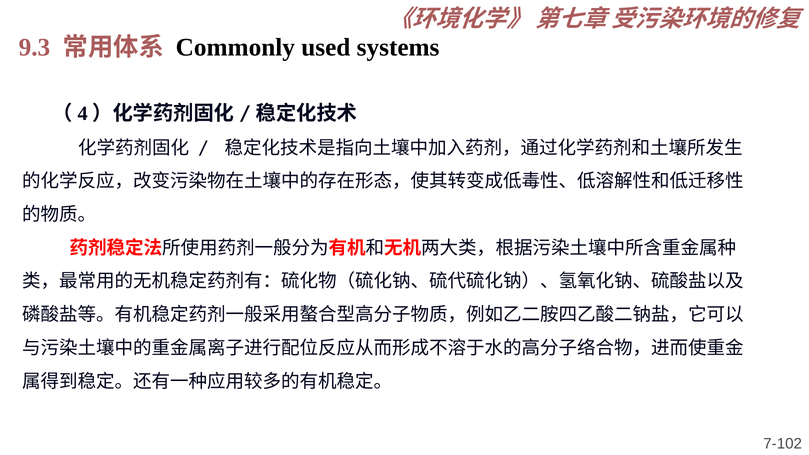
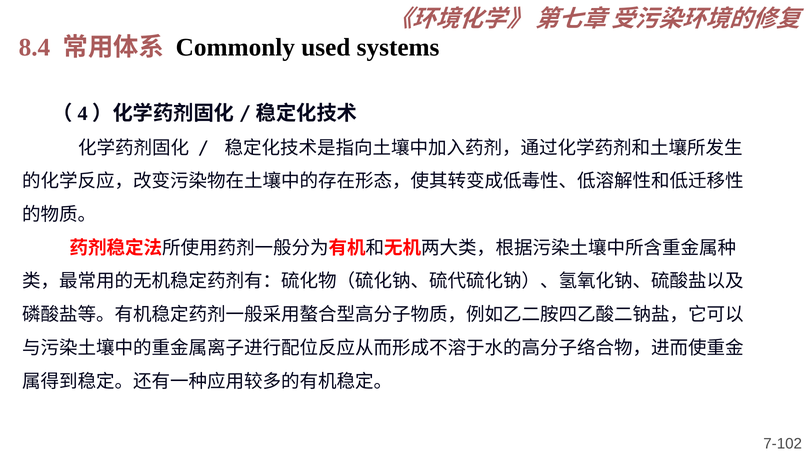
9.3: 9.3 -> 8.4
